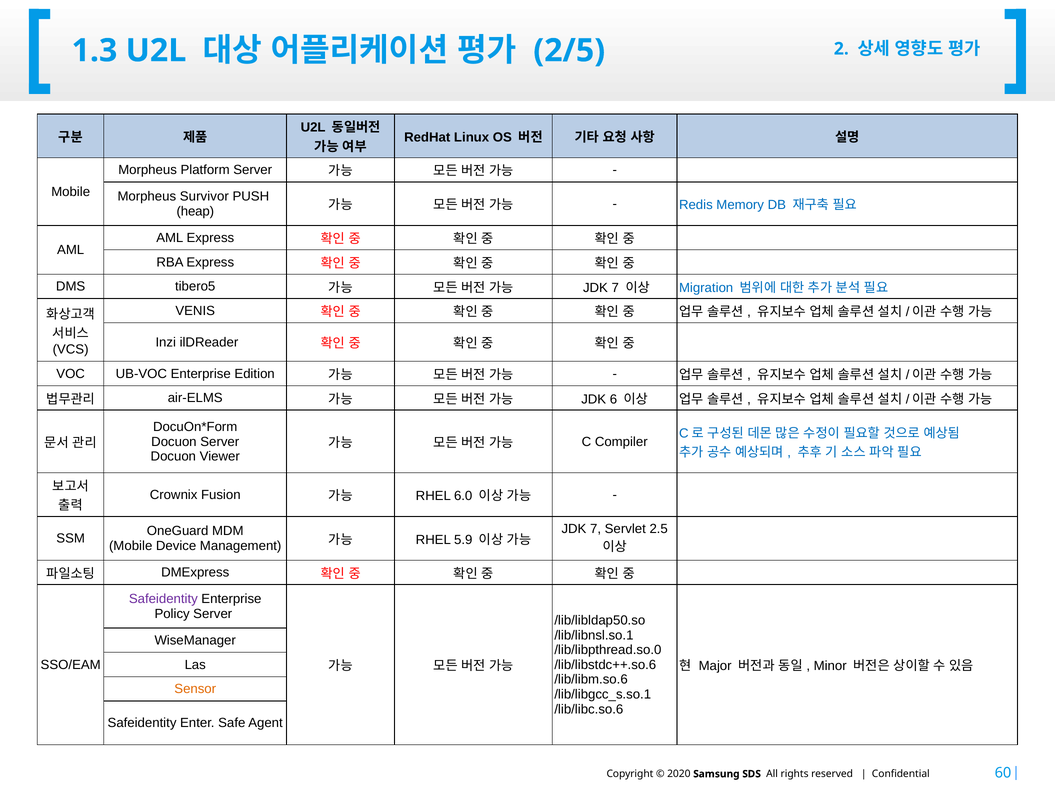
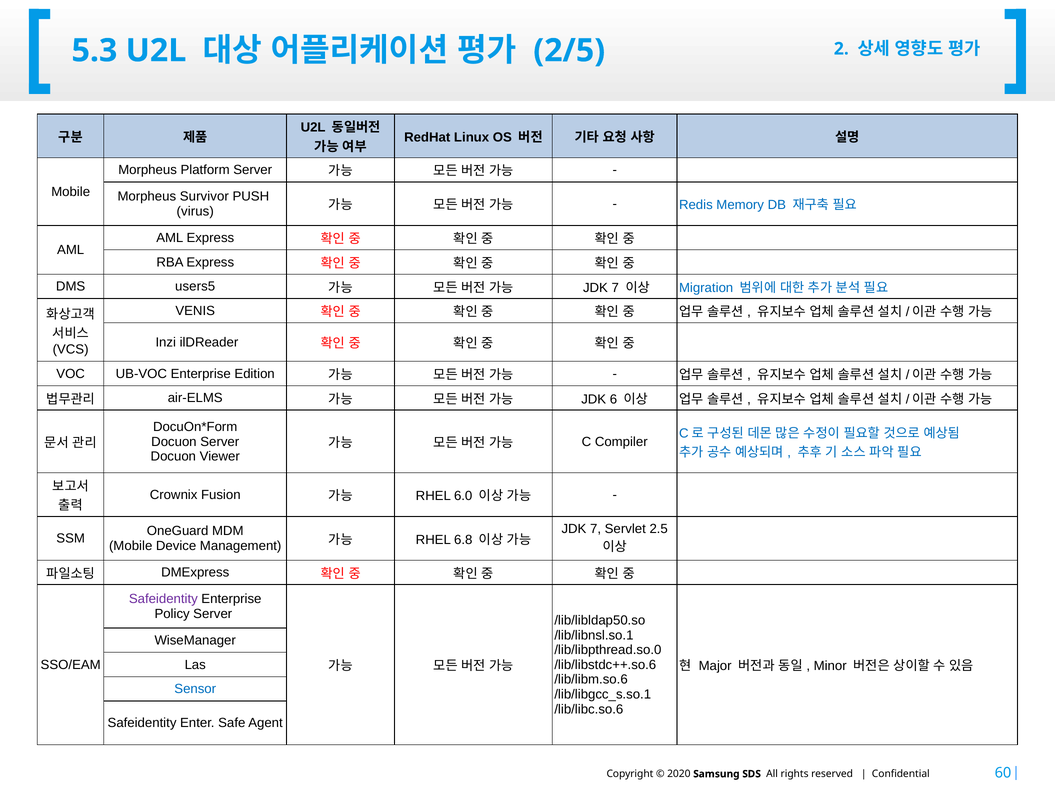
1.3: 1.3 -> 5.3
heap: heap -> virus
tibero5: tibero5 -> users5
5.9: 5.9 -> 6.8
Sensor colour: orange -> blue
